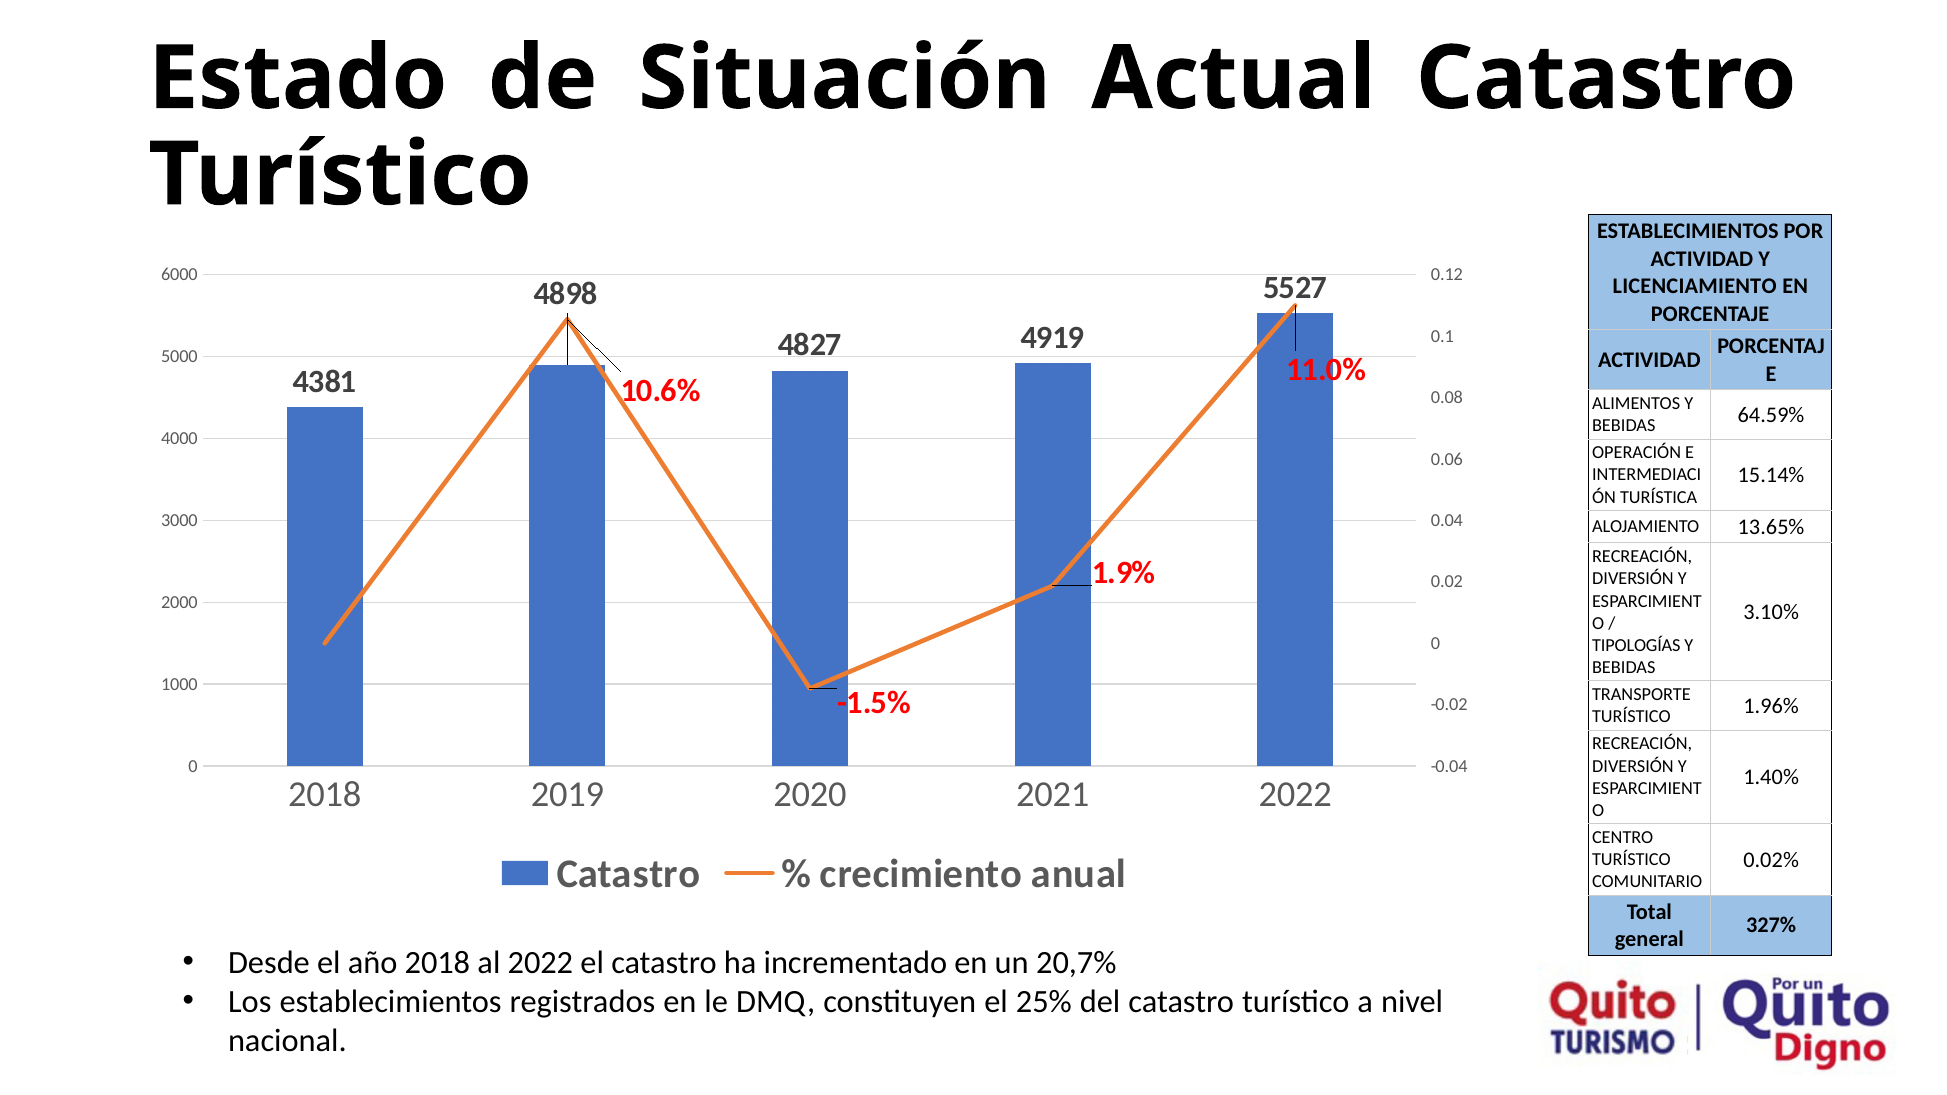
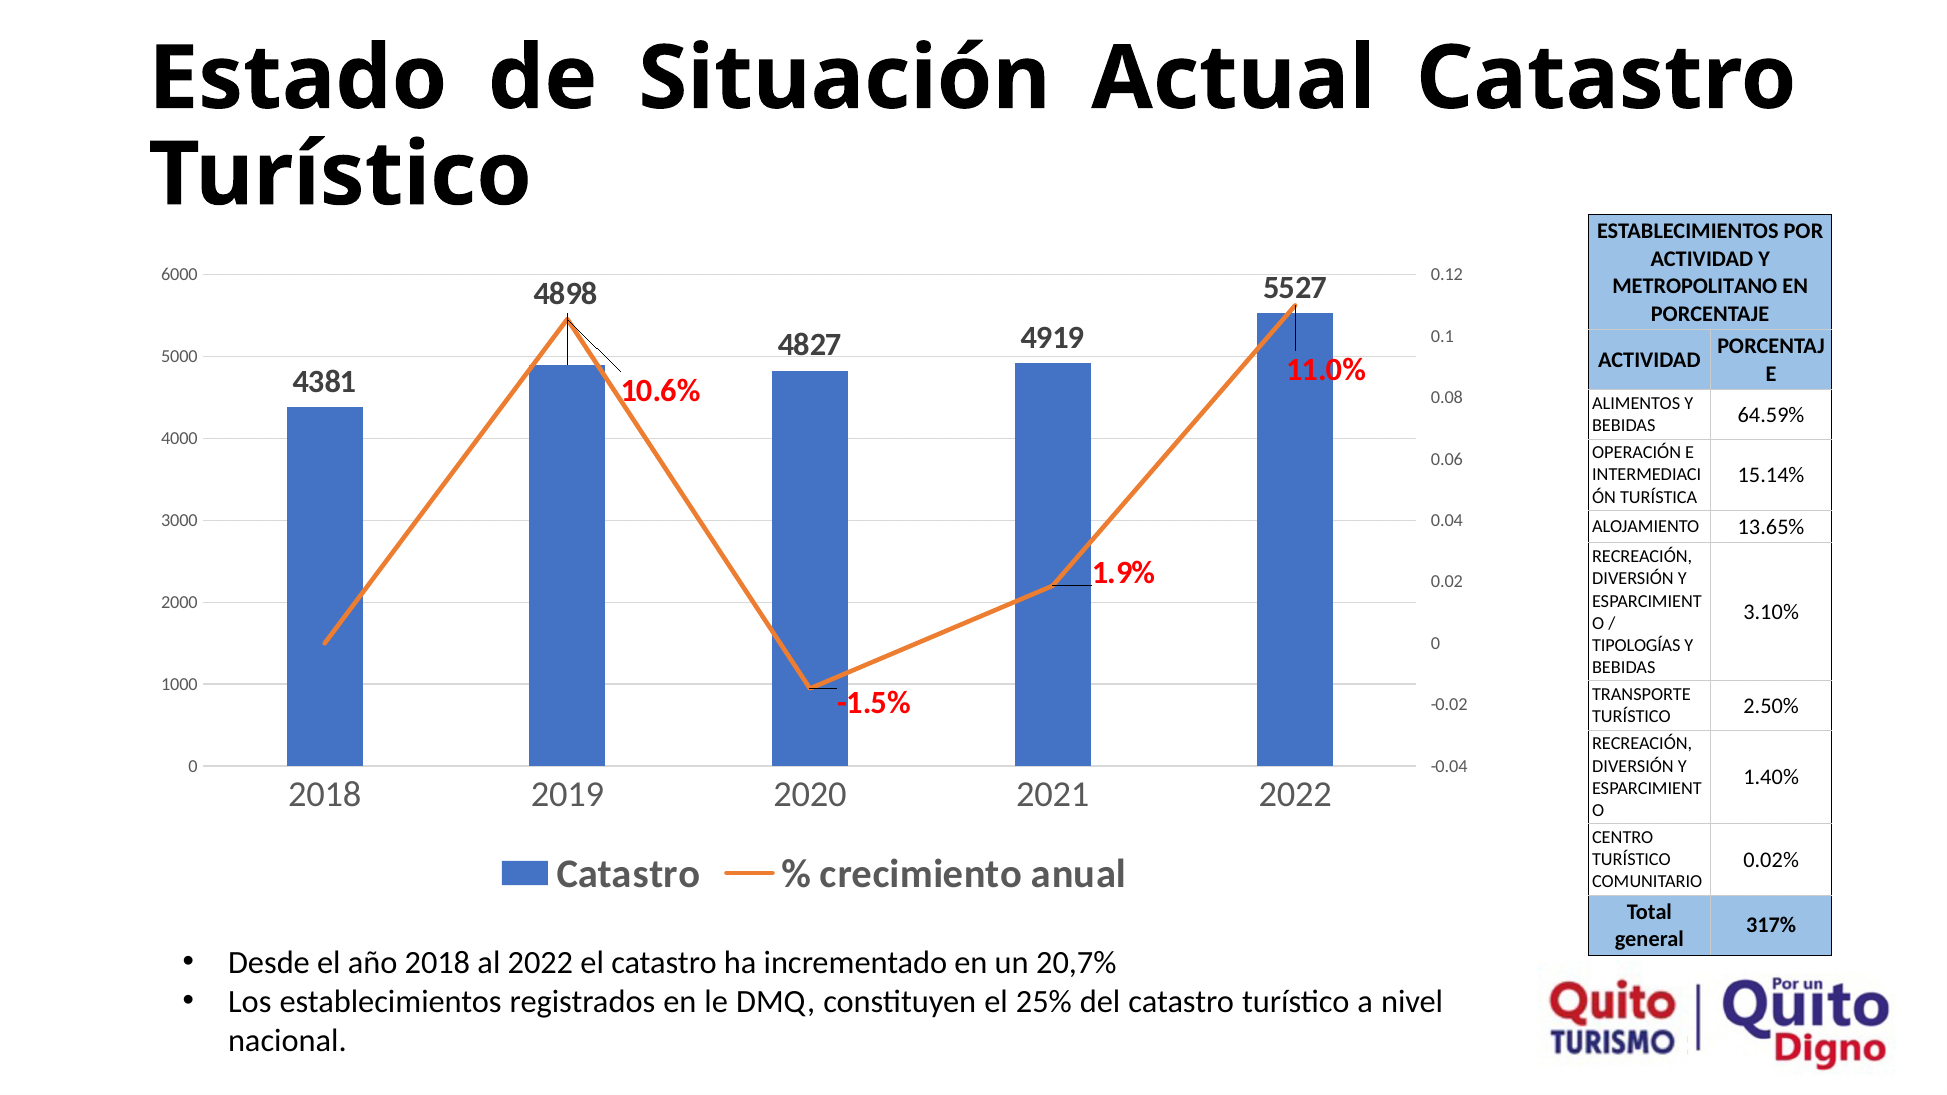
LICENCIAMIENTO: LICENCIAMIENTO -> METROPOLITANO
1.96%: 1.96% -> 2.50%
327%: 327% -> 317%
